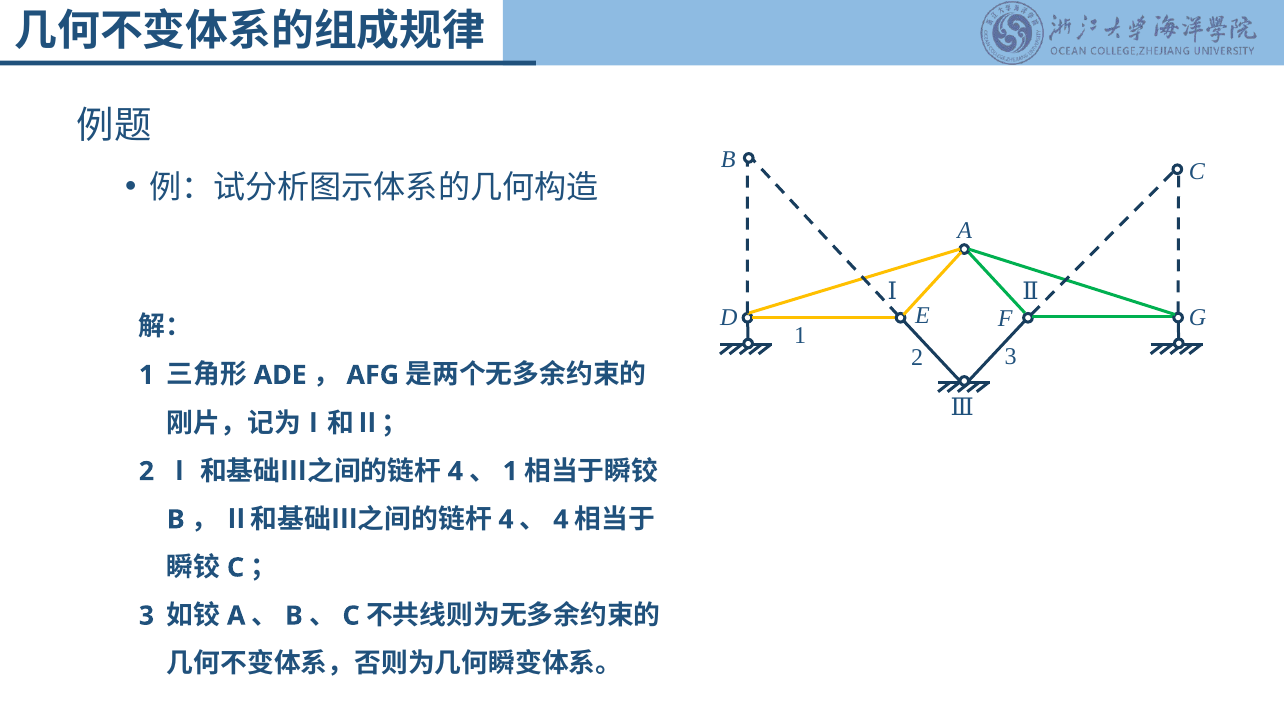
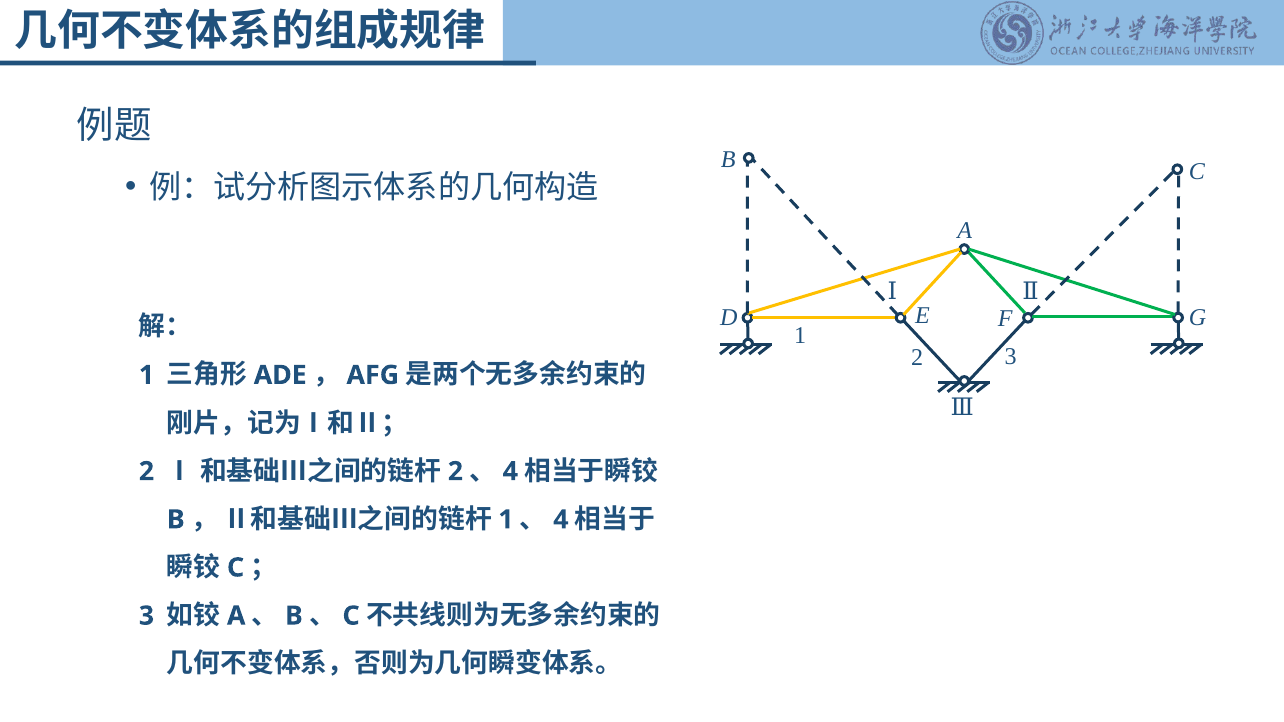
4 at (455, 472): 4 -> 2
1 at (510, 472): 1 -> 4
4 at (506, 520): 4 -> 1
